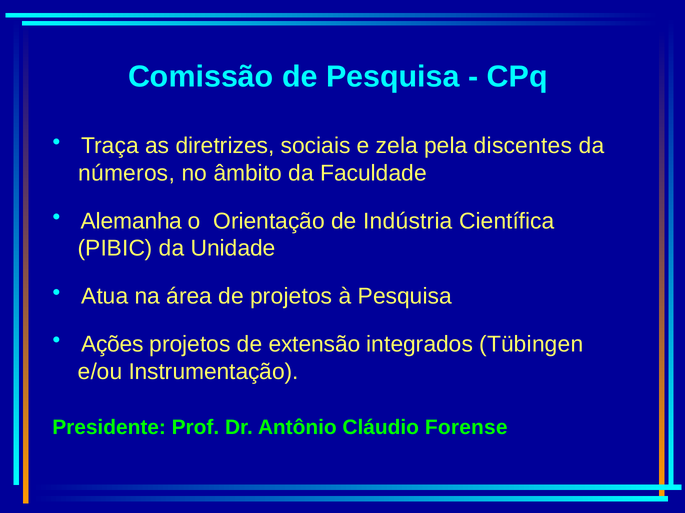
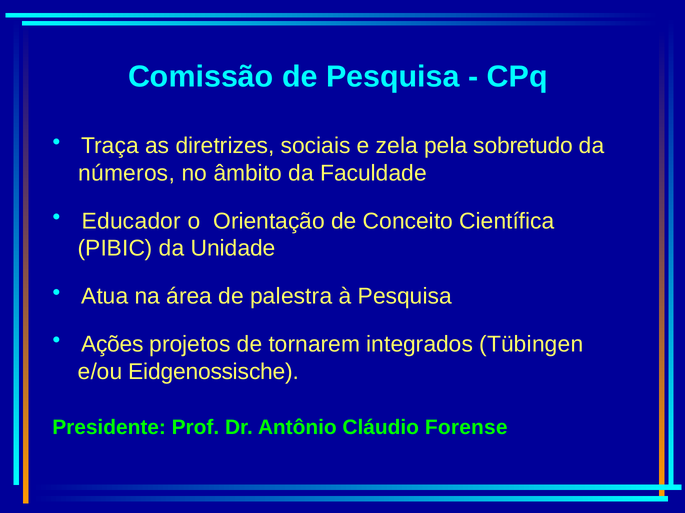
discentes: discentes -> sobretudo
Alemanha: Alemanha -> Educador
Indústria: Indústria -> Conceito
de projetos: projetos -> palestra
extensão: extensão -> tornarem
Instrumentação: Instrumentação -> Eidgenossische
